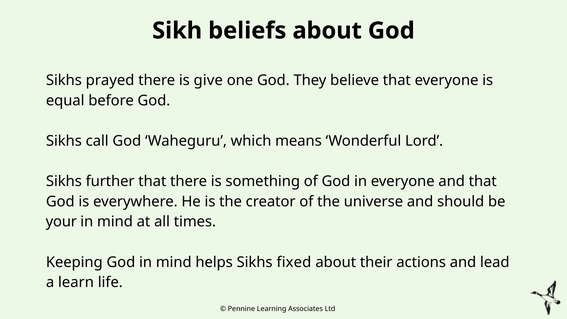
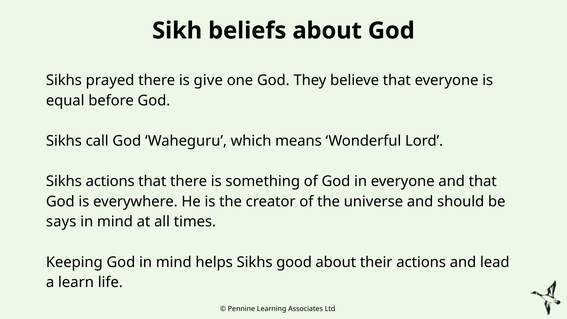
Sikhs further: further -> actions
your: your -> says
fixed: fixed -> good
